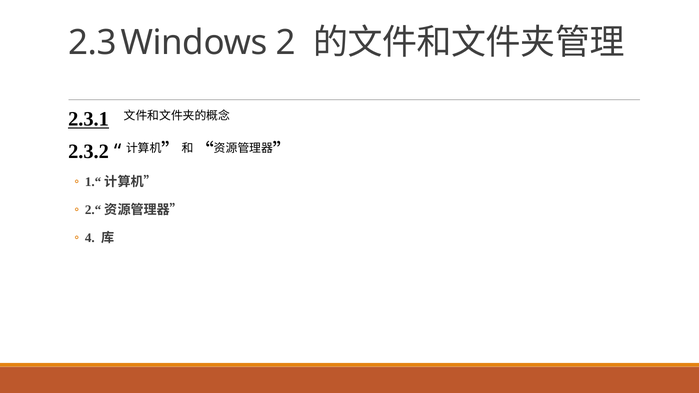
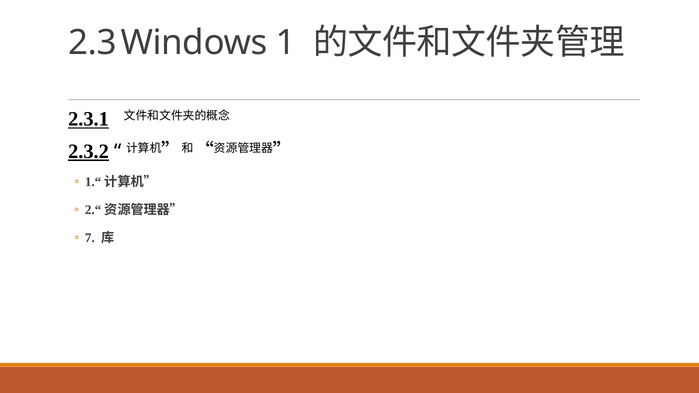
2: 2 -> 1
2.3.2 underline: none -> present
4: 4 -> 7
